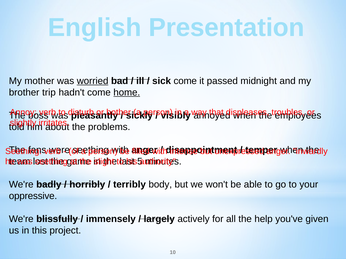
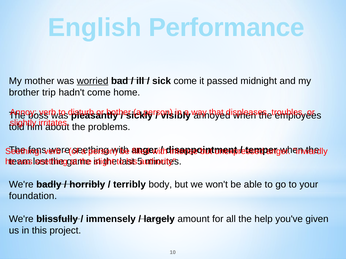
Presentation: Presentation -> Performance
home underline: present -> none
oppressive: oppressive -> foundation
actively: actively -> amount
